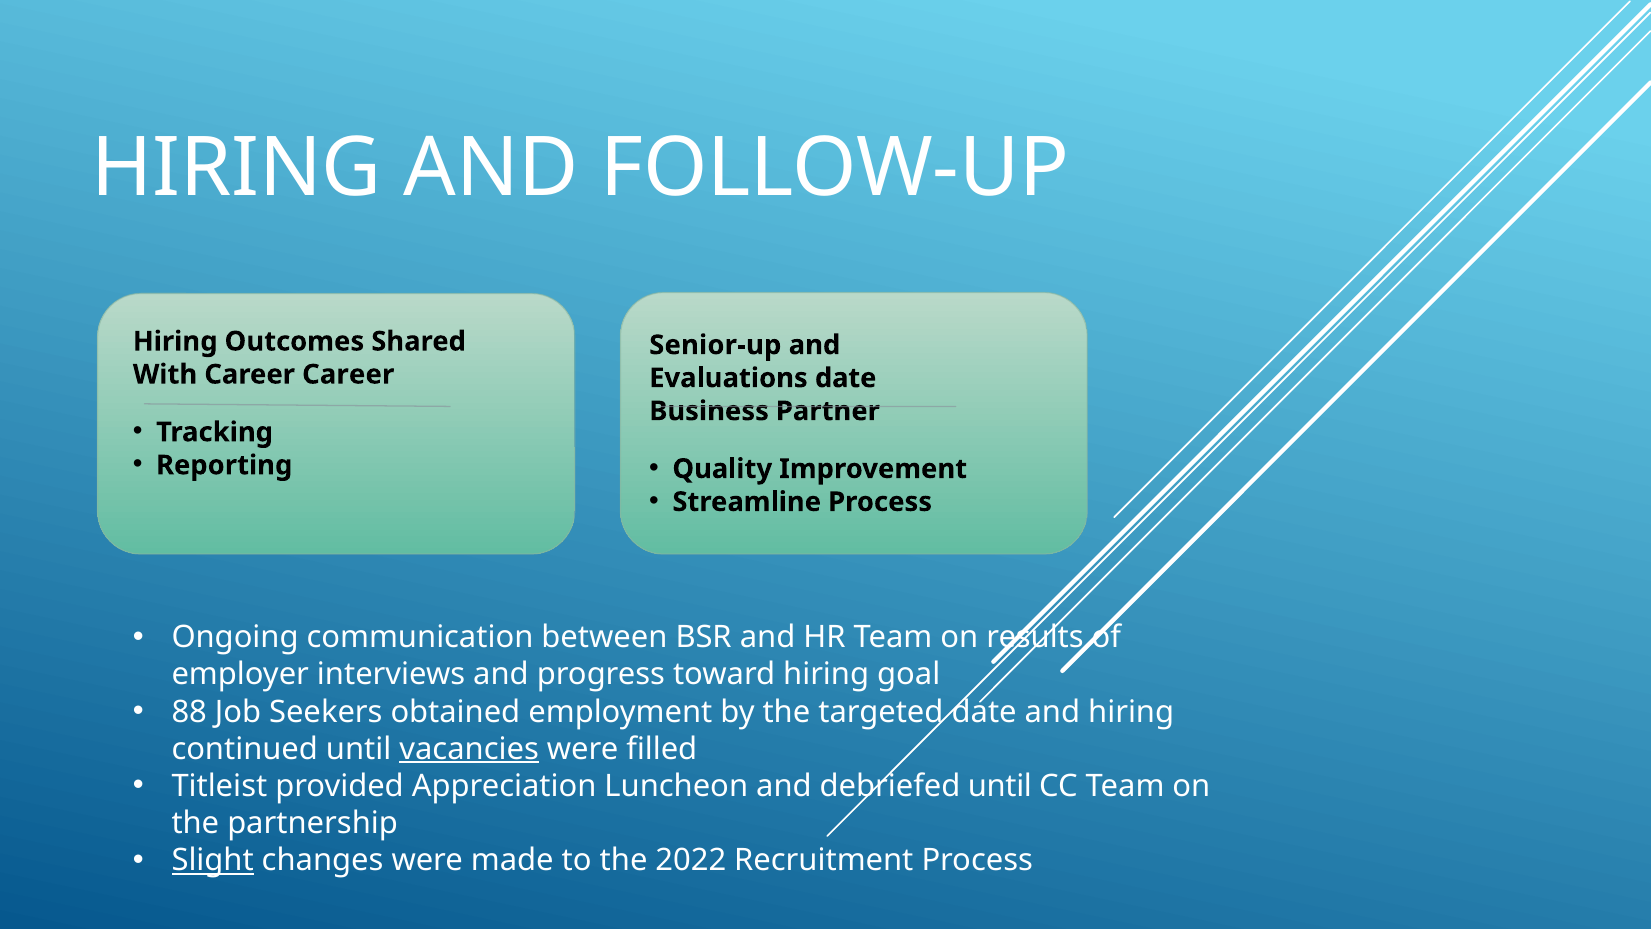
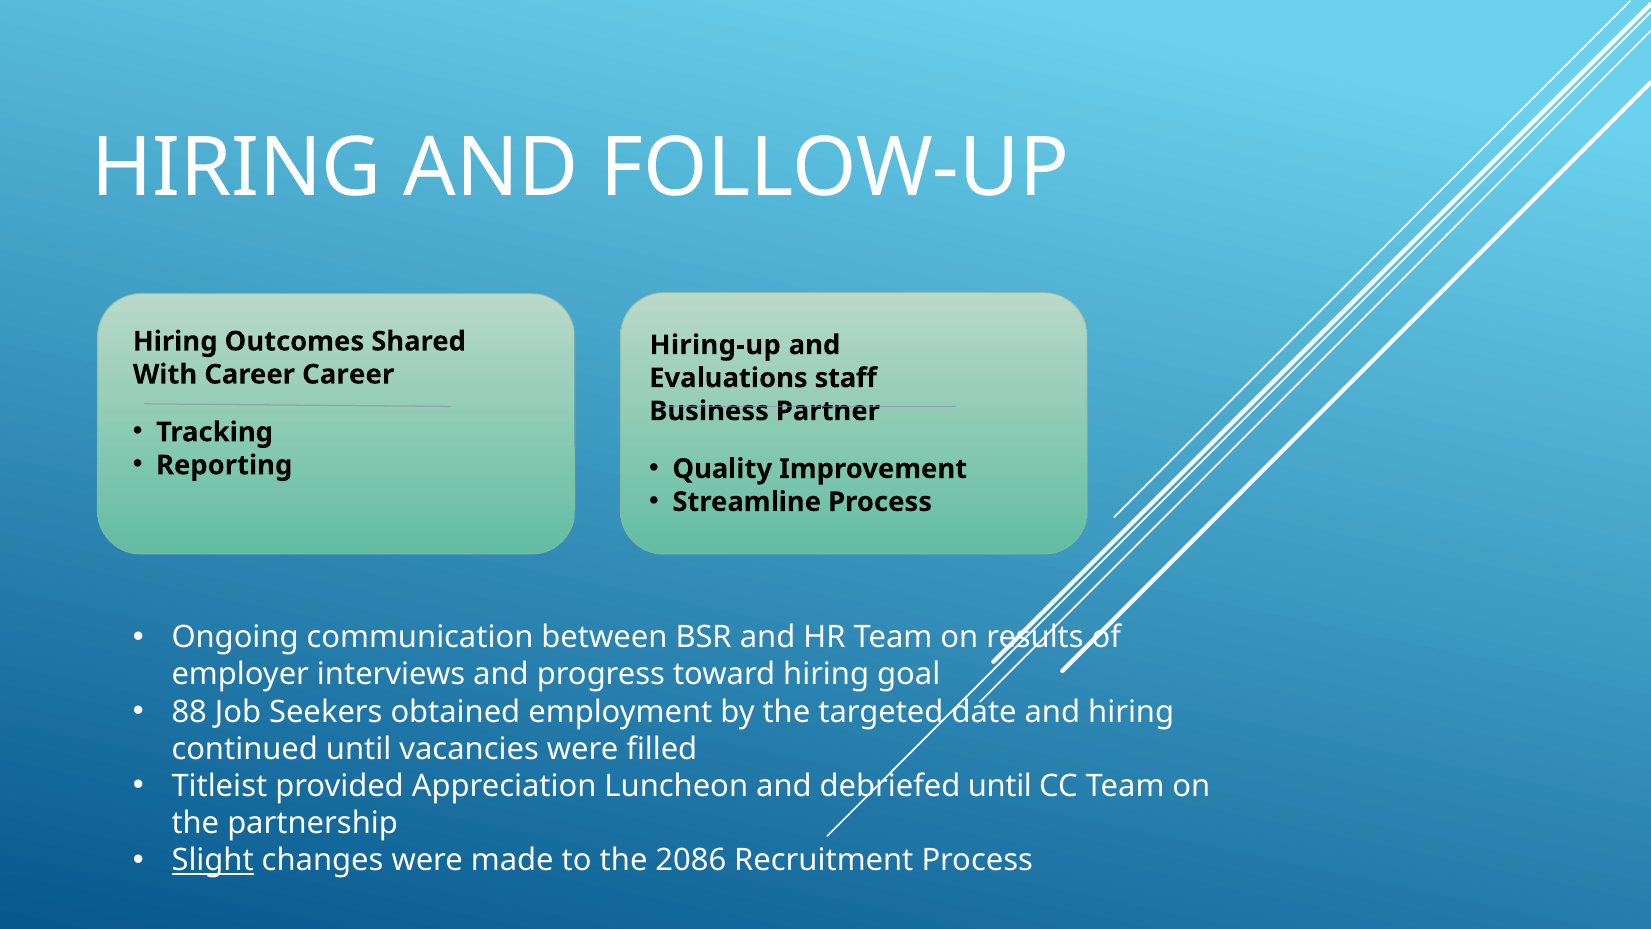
Senior-up: Senior-up -> Hiring-up
Evaluations date: date -> staff
vacancies underline: present -> none
2022: 2022 -> 2086
